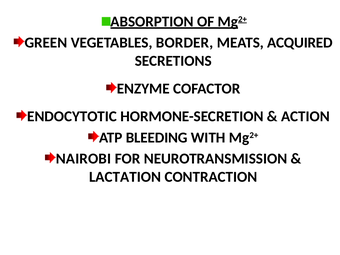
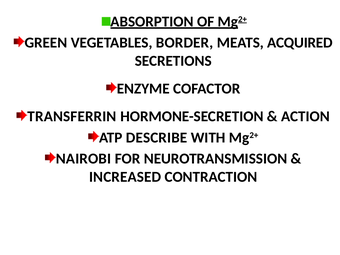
ENDOCYTOTIC: ENDOCYTOTIC -> TRANSFERRIN
BLEEDING: BLEEDING -> DESCRIBE
LACTATION: LACTATION -> INCREASED
